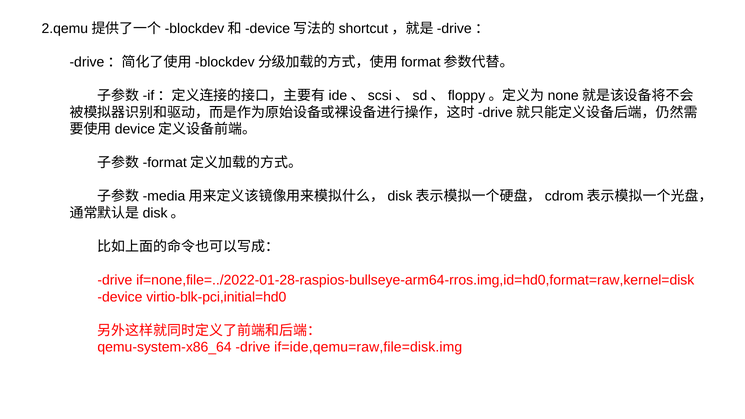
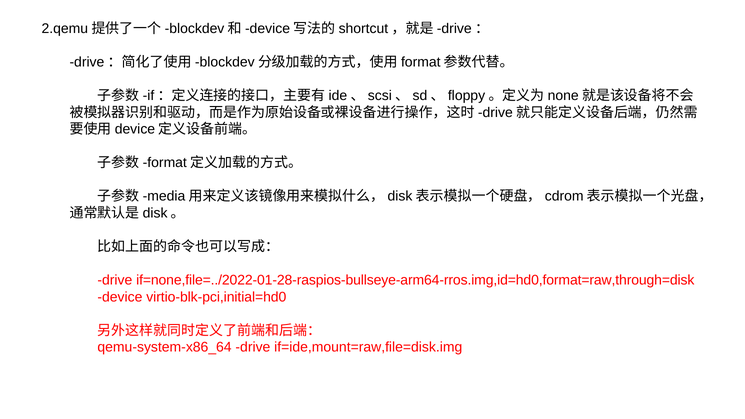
if=none,file=../2022-01-28-raspios-bullseye-arm64-rros.img,id=hd0,format=raw,kernel=disk: if=none,file=../2022-01-28-raspios-bullseye-arm64-rros.img,id=hd0,format=raw,kernel=disk -> if=none,file=../2022-01-28-raspios-bullseye-arm64-rros.img,id=hd0,format=raw,through=disk
if=ide,qemu=raw,file=disk.img: if=ide,qemu=raw,file=disk.img -> if=ide,mount=raw,file=disk.img
